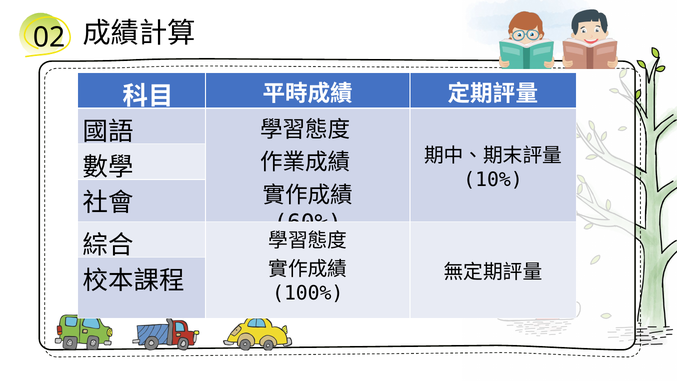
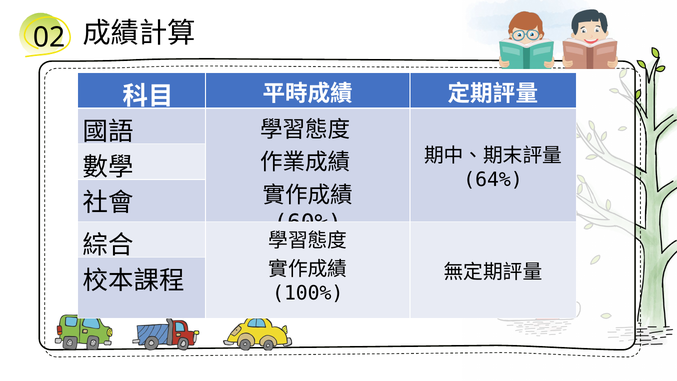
10%: 10% -> 64%
